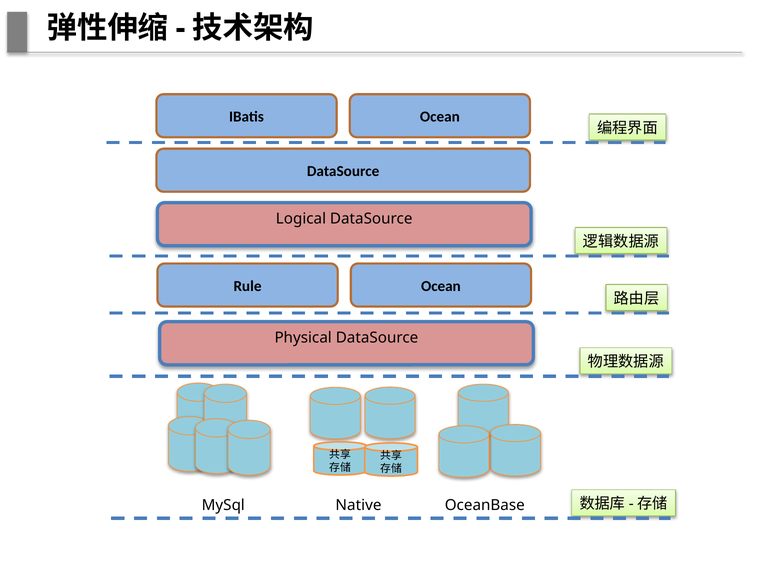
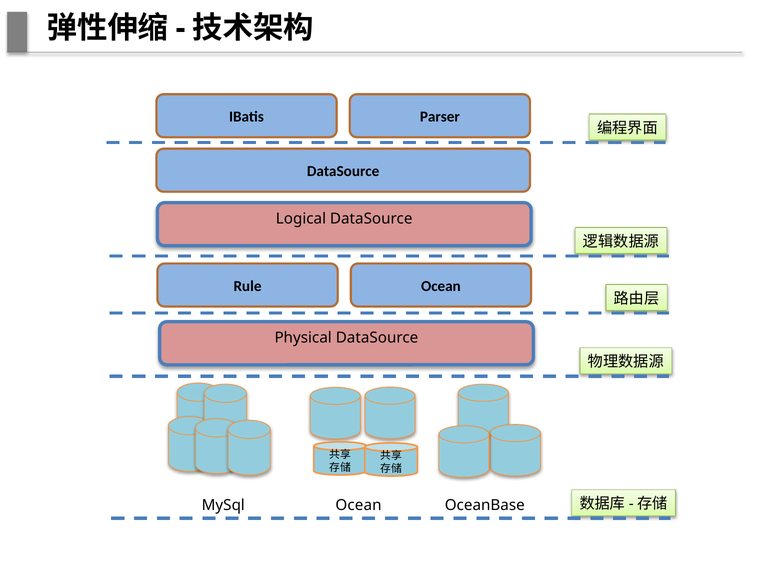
IBatis Ocean: Ocean -> Parser
MySql Native: Native -> Ocean
